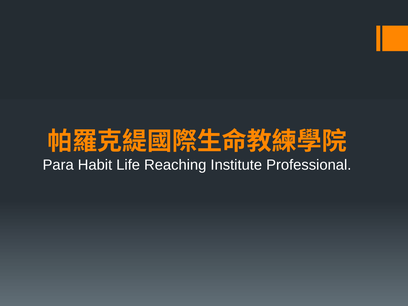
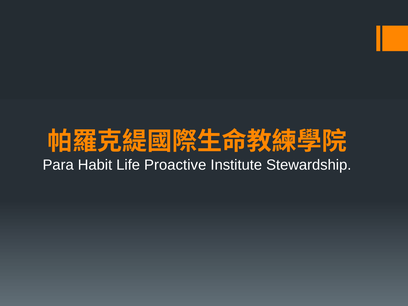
Reaching: Reaching -> Proactive
Professional: Professional -> Stewardship
